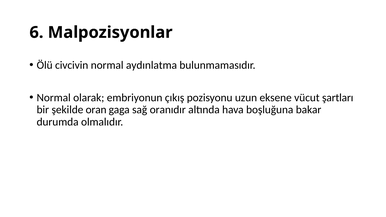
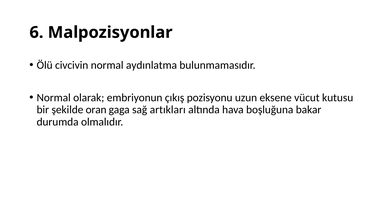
şartları: şartları -> kutusu
oranıdır: oranıdır -> artıkları
